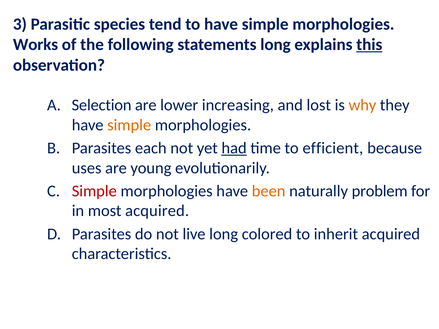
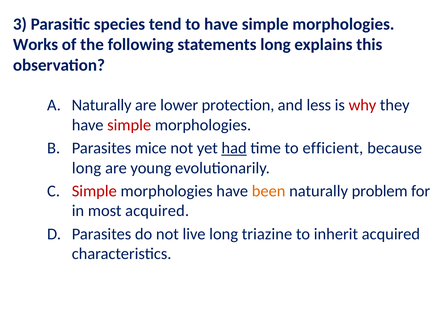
this underline: present -> none
Selection at (102, 105): Selection -> Naturally
increasing: increasing -> protection
lost: lost -> less
why colour: orange -> red
simple at (129, 125) colour: orange -> red
each: each -> mice
uses at (87, 168): uses -> long
colored: colored -> triazine
